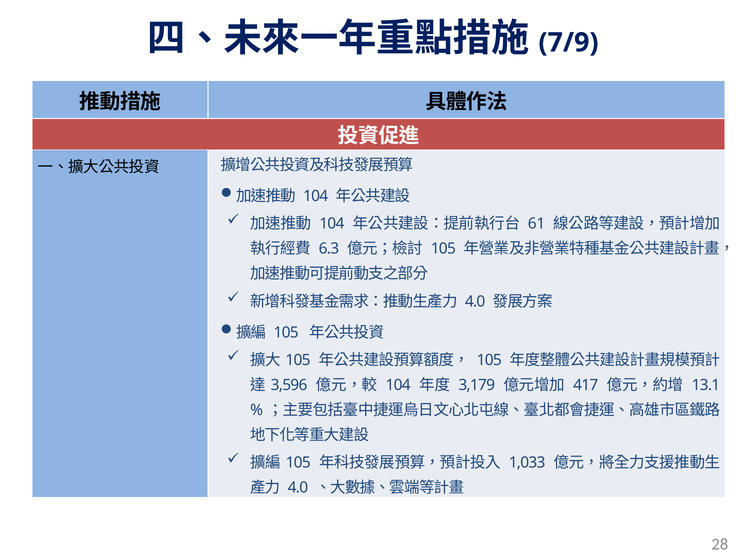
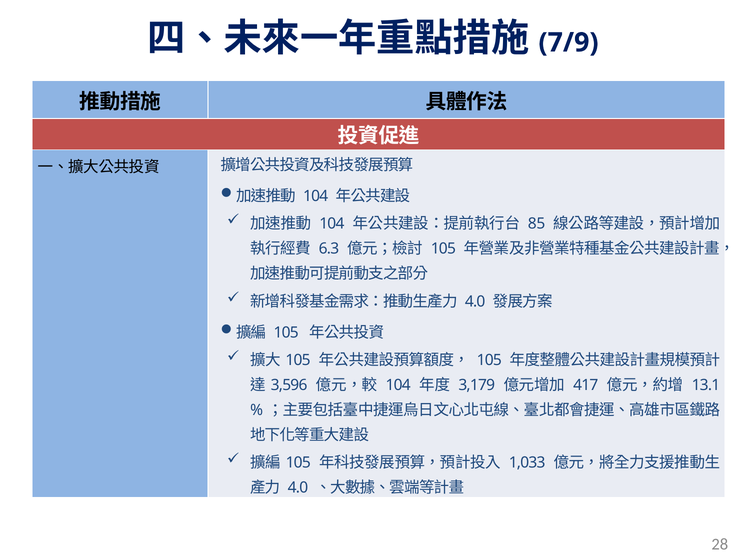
61: 61 -> 85
